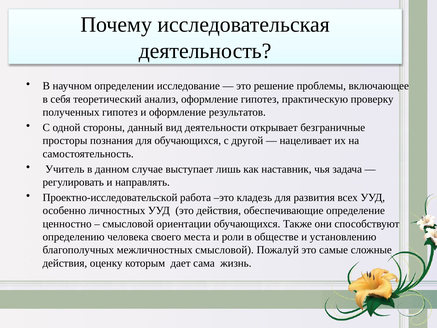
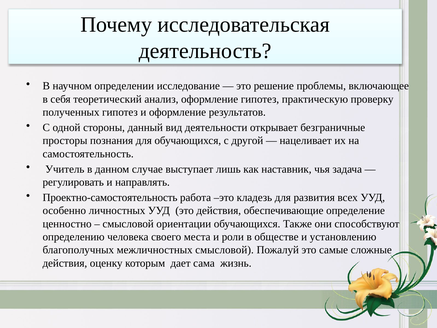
Проектно-исследовательской: Проектно-исследовательской -> Проектно-самостоятельность
